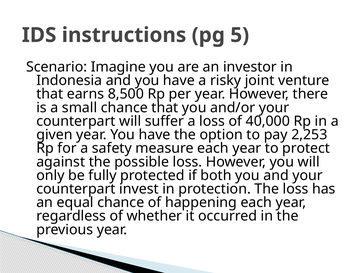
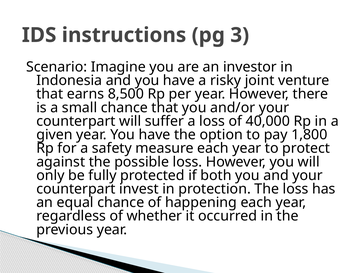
5: 5 -> 3
2,253: 2,253 -> 1,800
